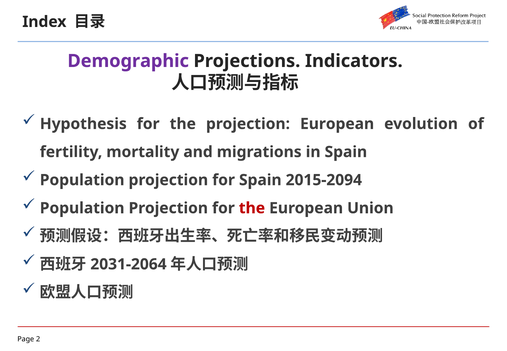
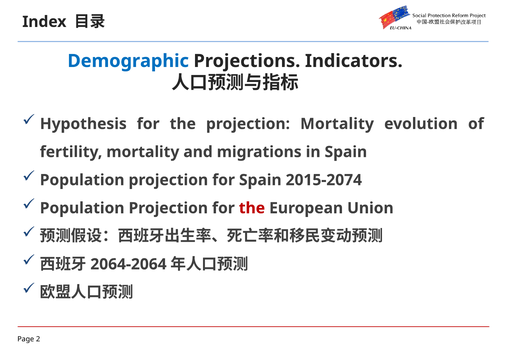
Demographic colour: purple -> blue
projection European: European -> Mortality
2015-2094: 2015-2094 -> 2015-2074
2031-2064: 2031-2064 -> 2064-2064
